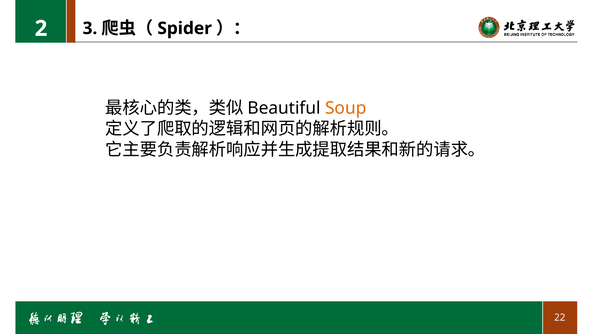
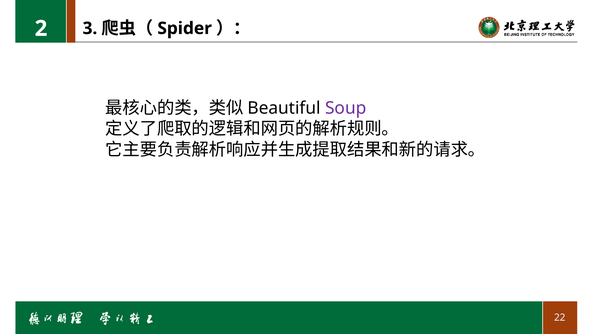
Soup colour: orange -> purple
